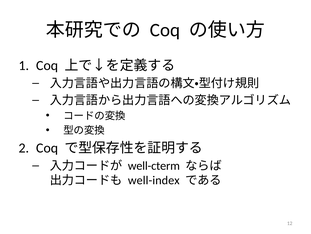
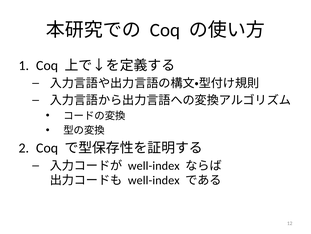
well-cterm at (154, 165): well-cterm -> well-index
